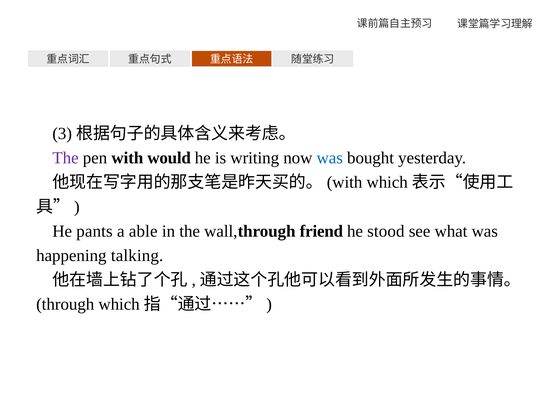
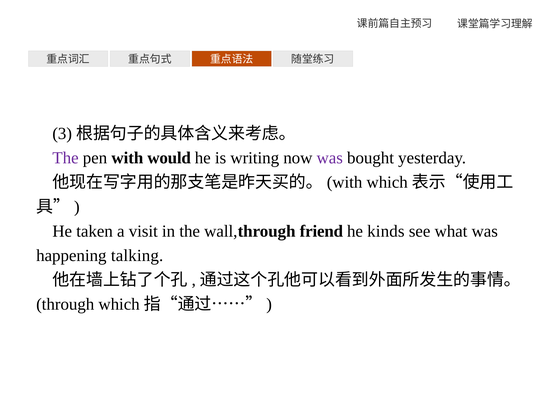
was at (330, 158) colour: blue -> purple
pants: pants -> taken
able: able -> visit
stood: stood -> kinds
